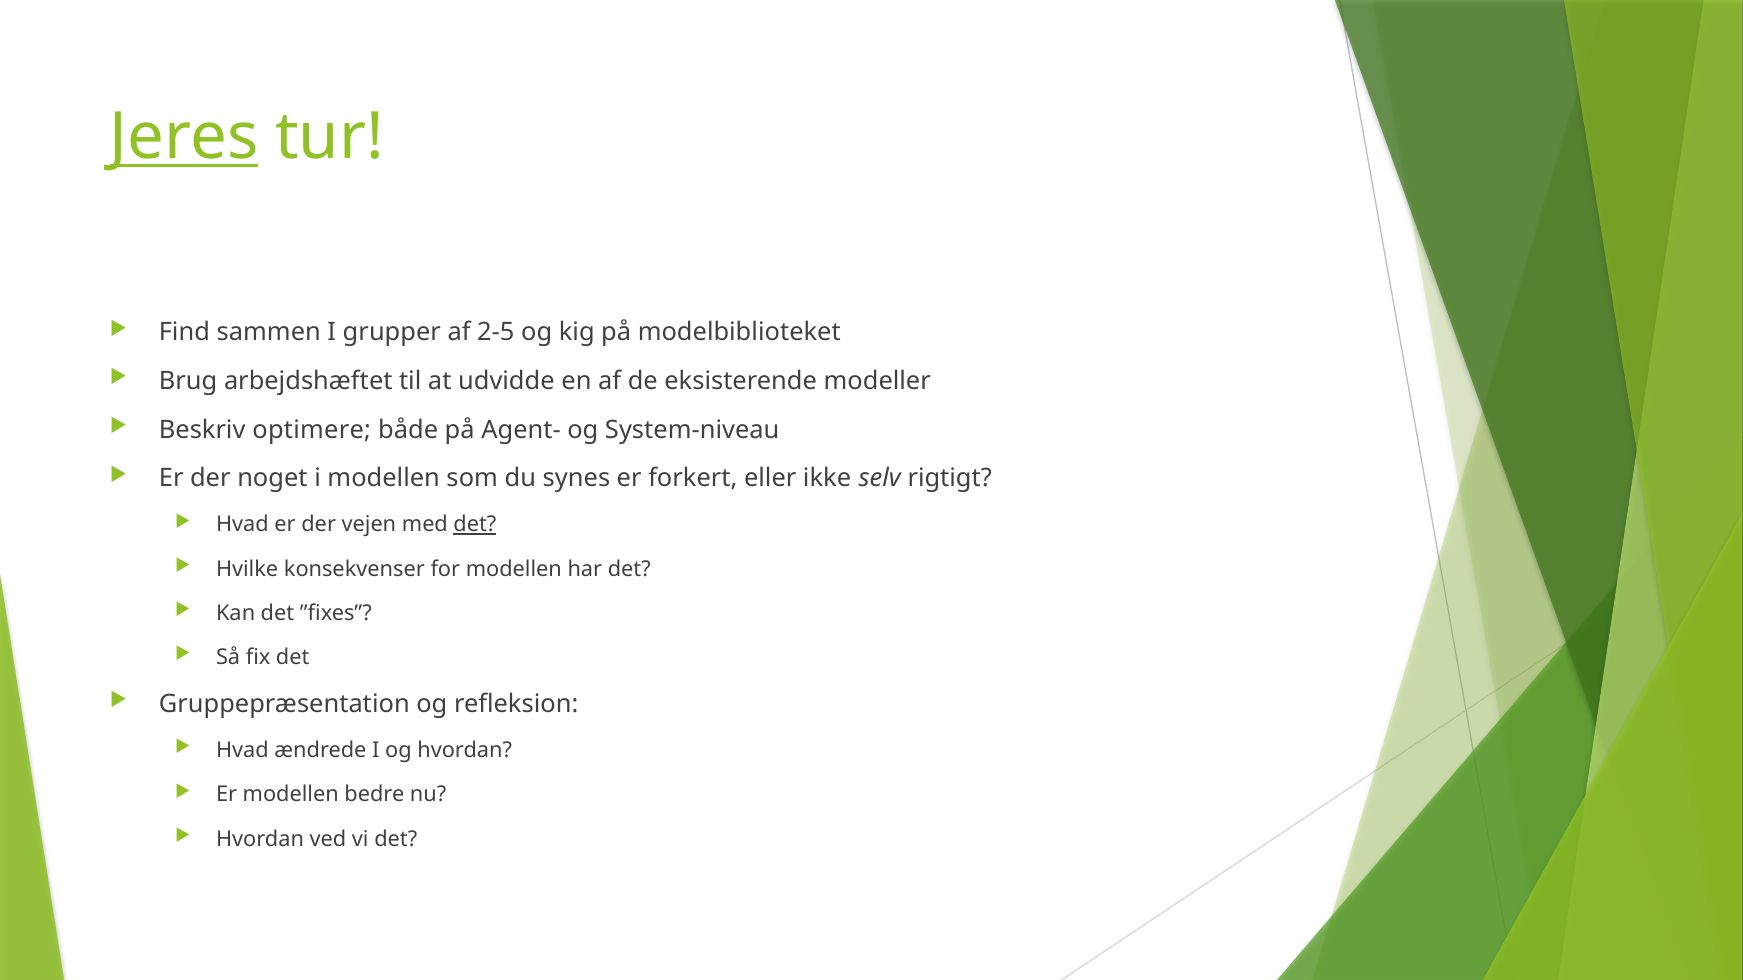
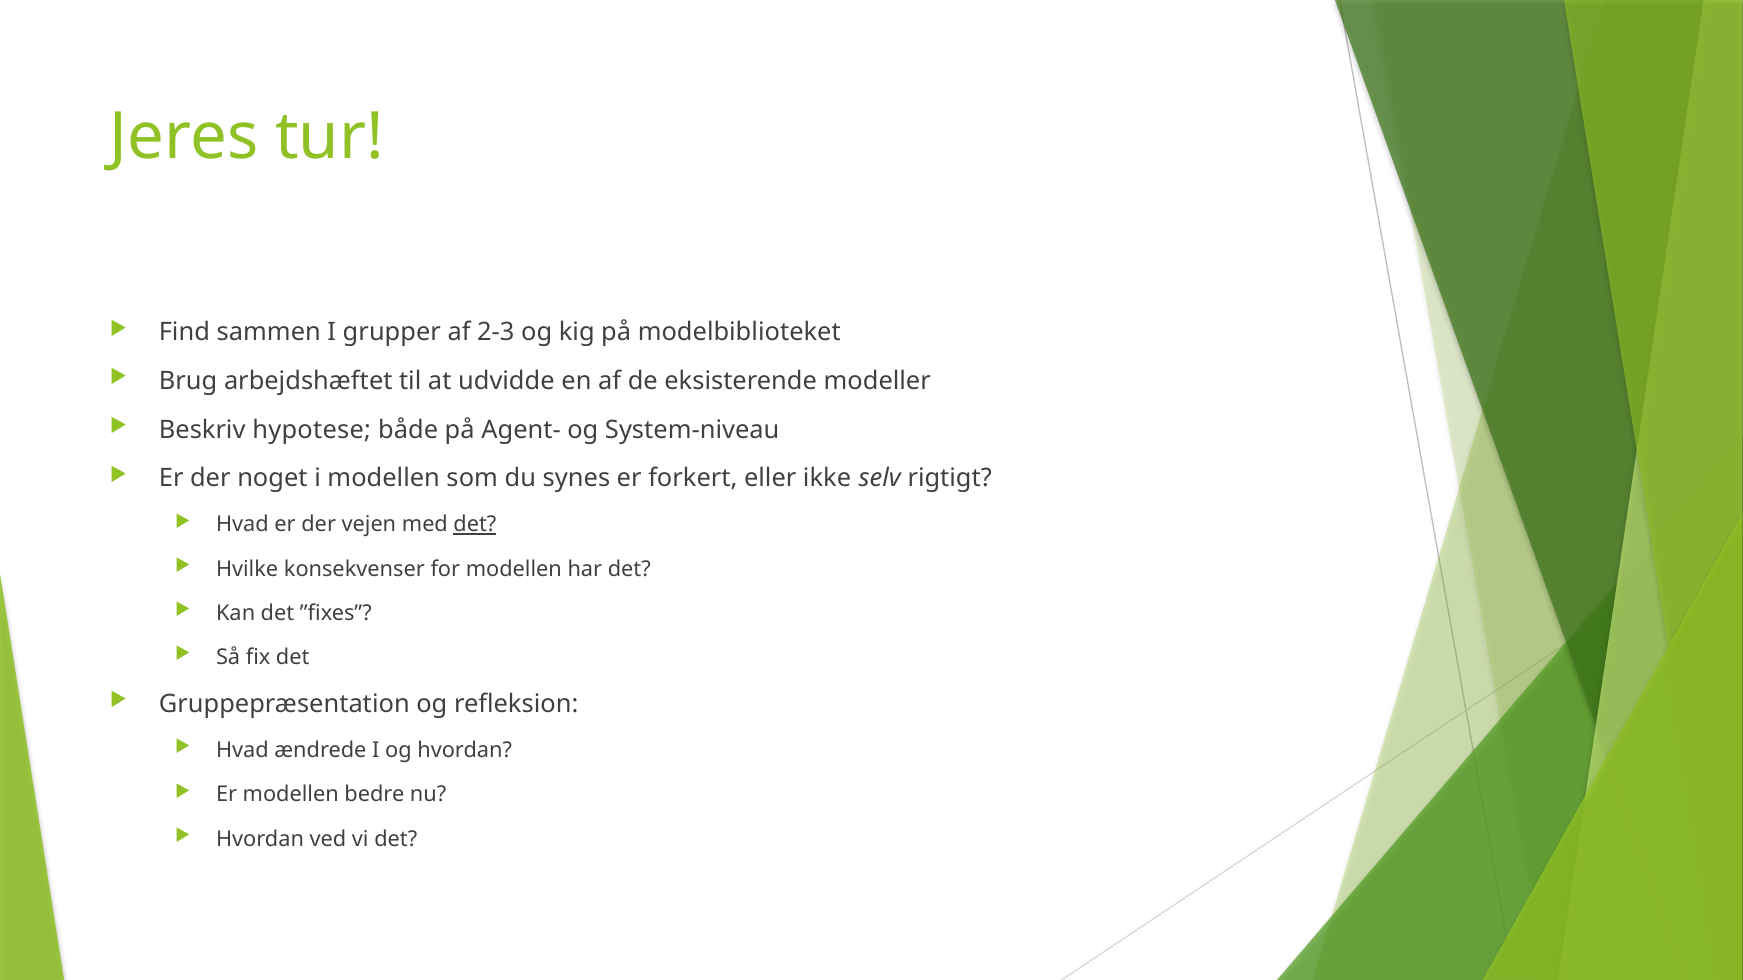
Jeres underline: present -> none
2-5: 2-5 -> 2-3
optimere: optimere -> hypotese
